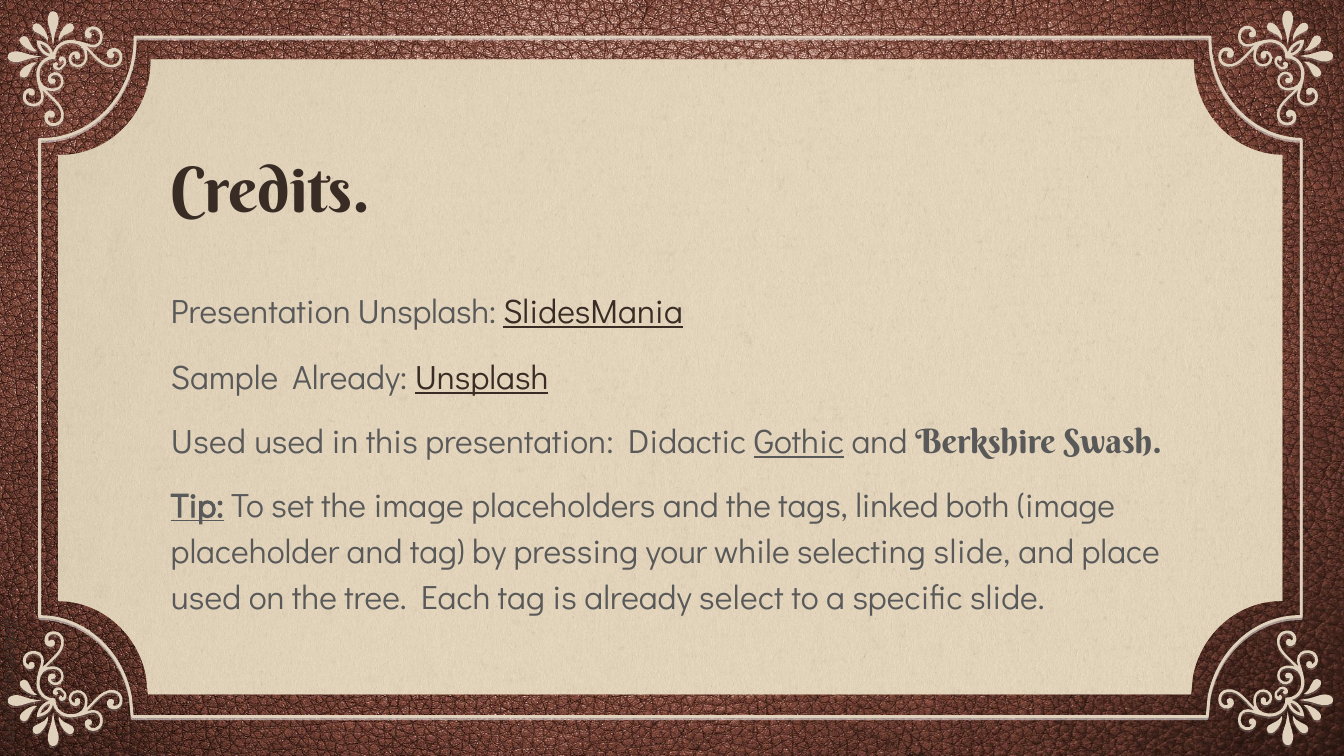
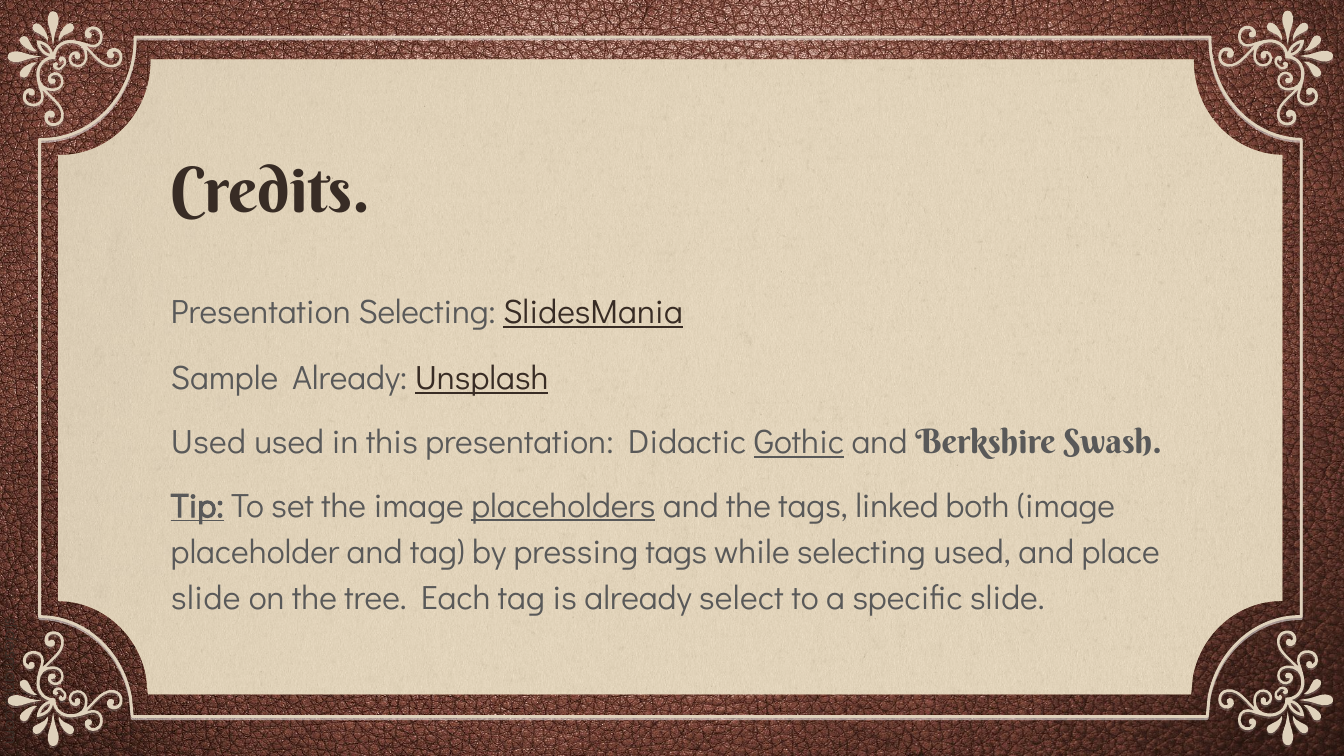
Presentation Unsplash: Unsplash -> Selecting
placeholders underline: none -> present
pressing your: your -> tags
selecting slide: slide -> used
used at (206, 599): used -> slide
